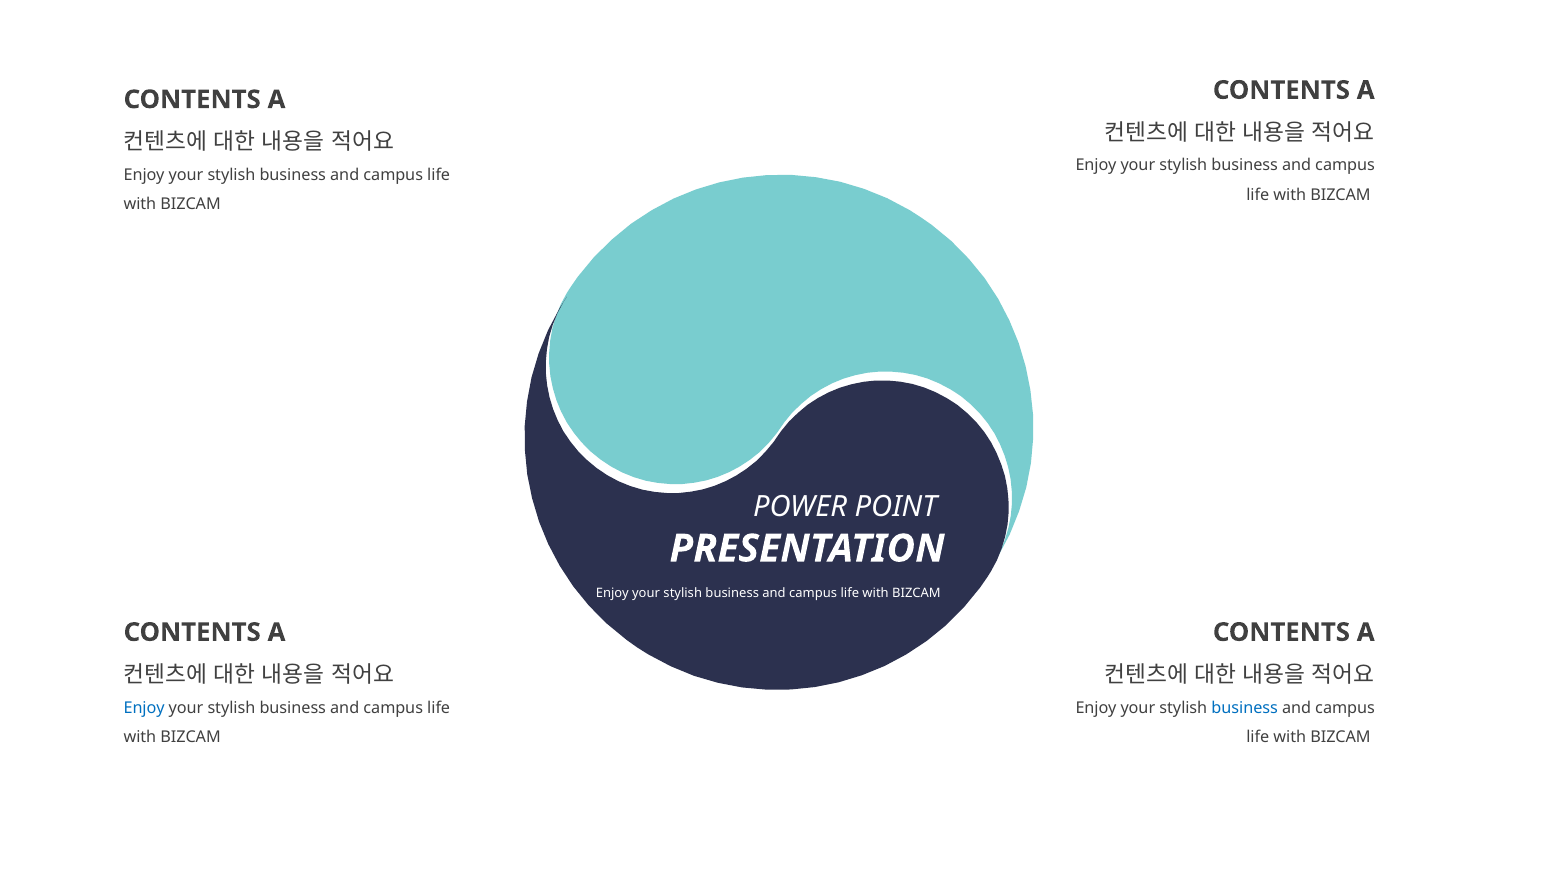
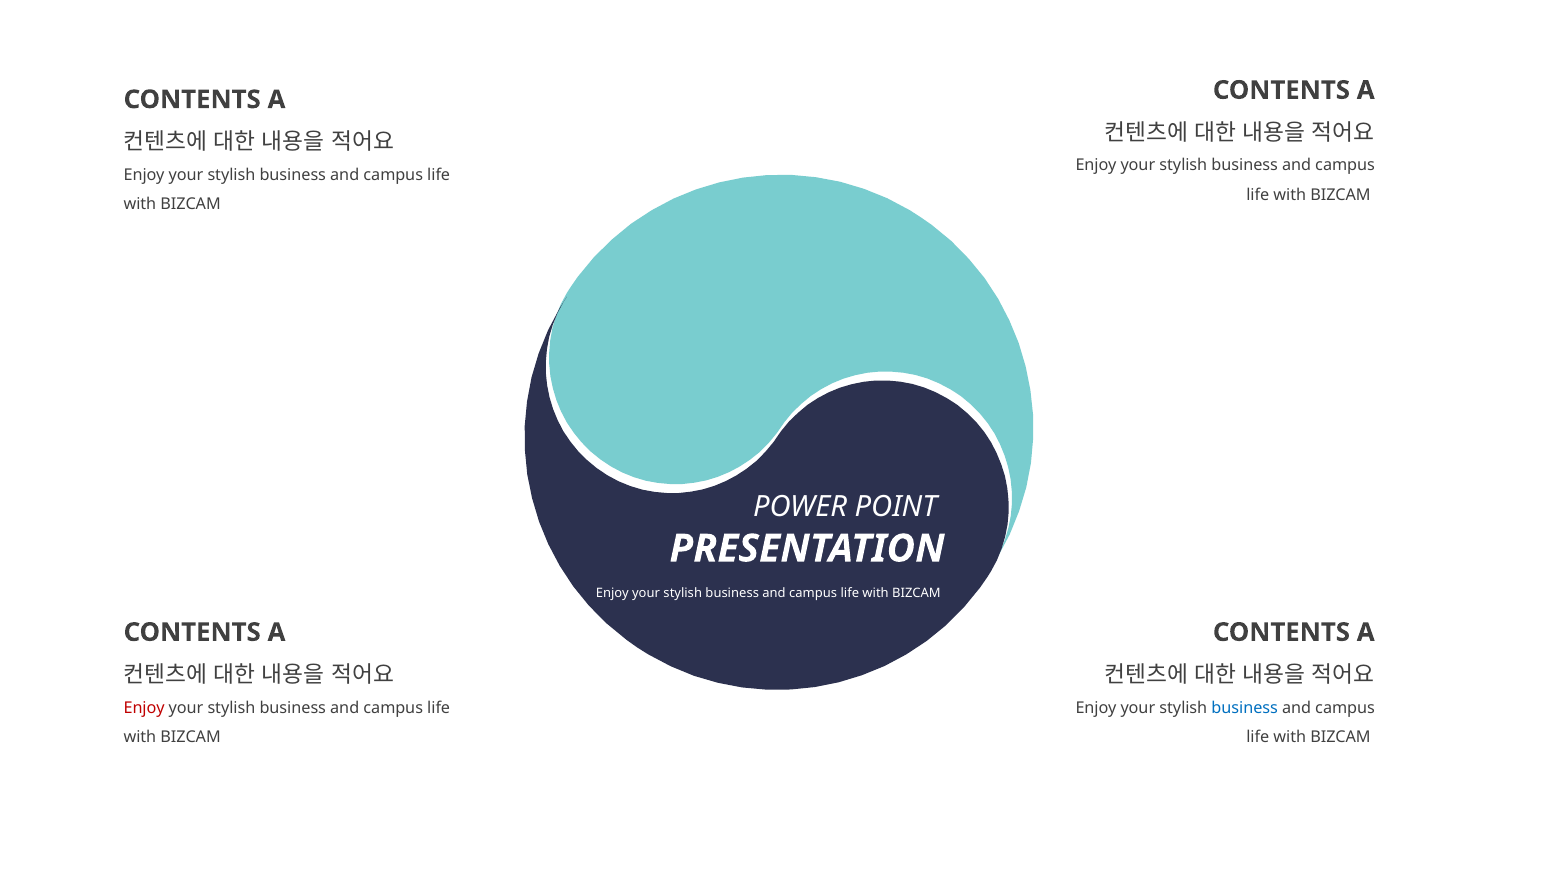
Enjoy at (144, 707) colour: blue -> red
